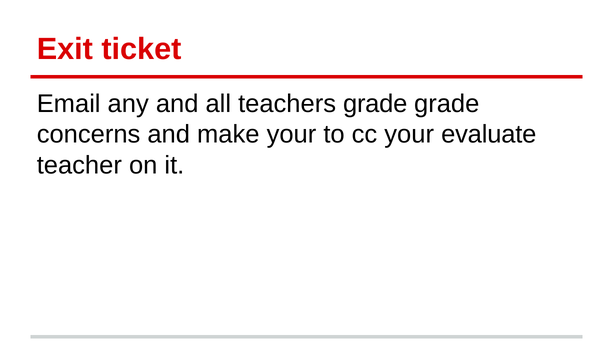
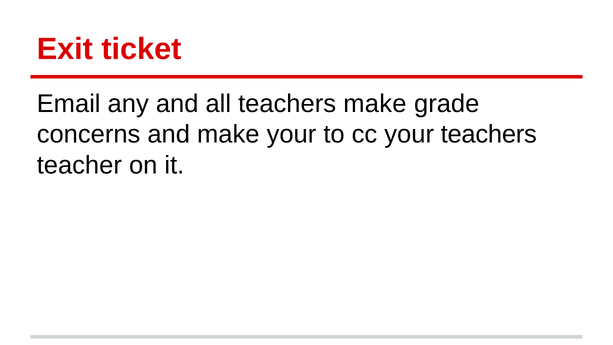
teachers grade: grade -> make
your evaluate: evaluate -> teachers
